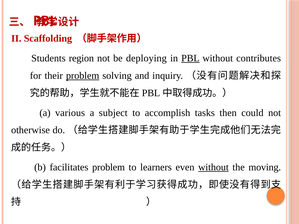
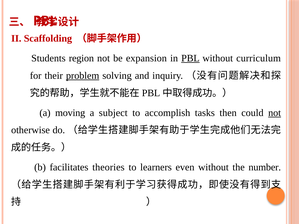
deploying: deploying -> expansion
contributes: contributes -> curriculum
various: various -> moving
not at (275, 113) underline: none -> present
facilitates problem: problem -> theories
without at (213, 167) underline: present -> none
moving: moving -> number
